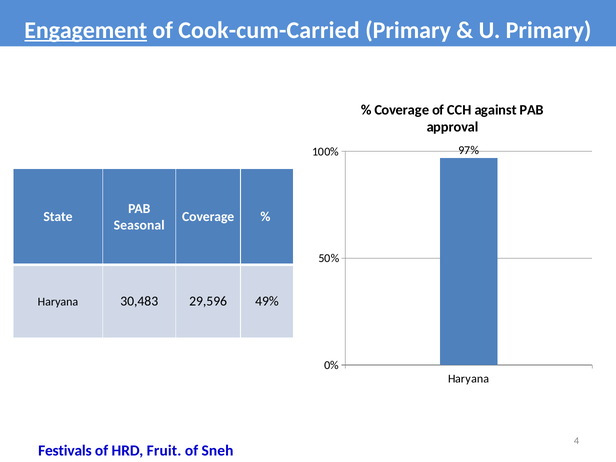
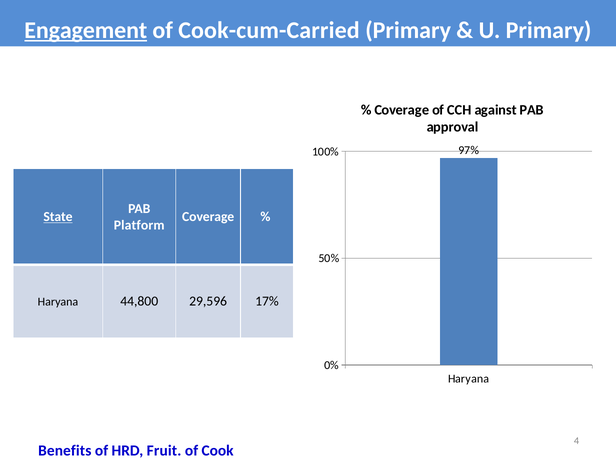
State underline: none -> present
Seasonal: Seasonal -> Platform
30,483: 30,483 -> 44,800
49%: 49% -> 17%
Festivals: Festivals -> Benefits
Sneh: Sneh -> Cook
